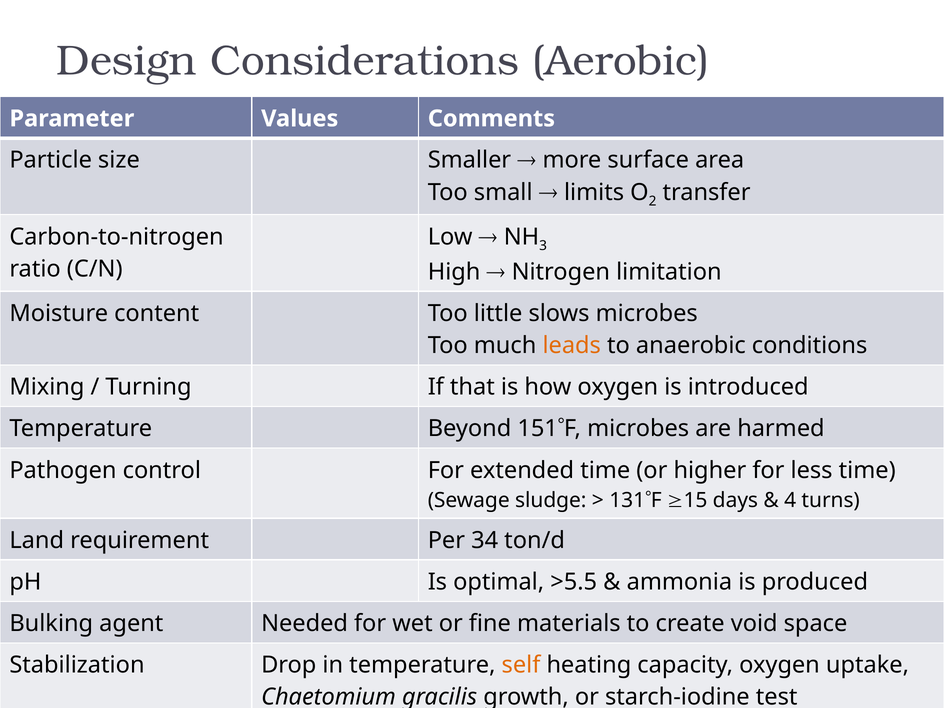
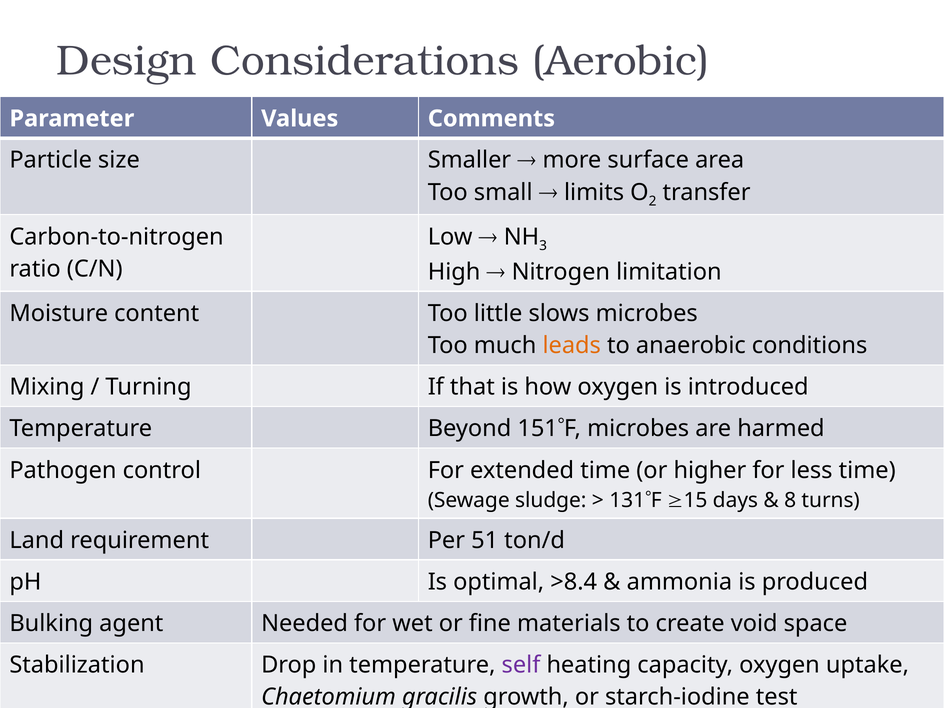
4: 4 -> 8
34: 34 -> 51
>5.5: >5.5 -> >8.4
self colour: orange -> purple
